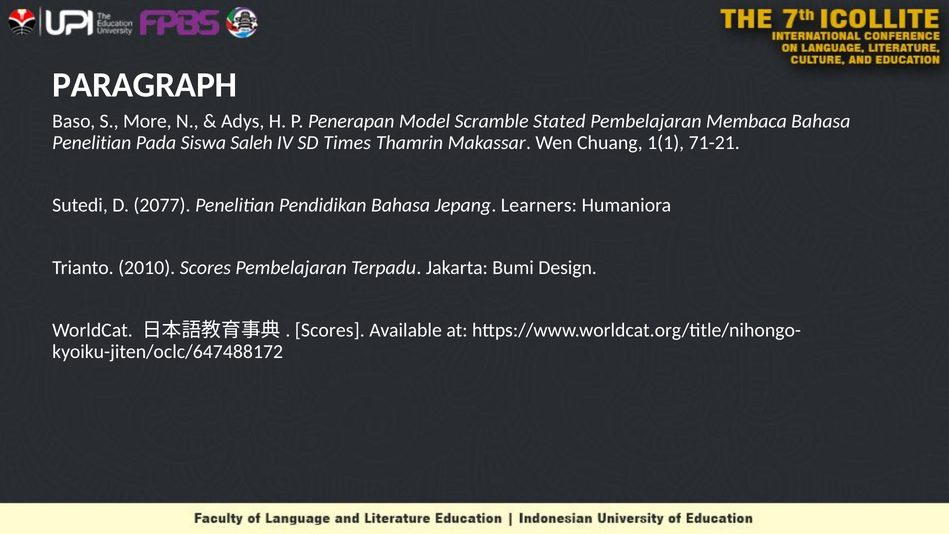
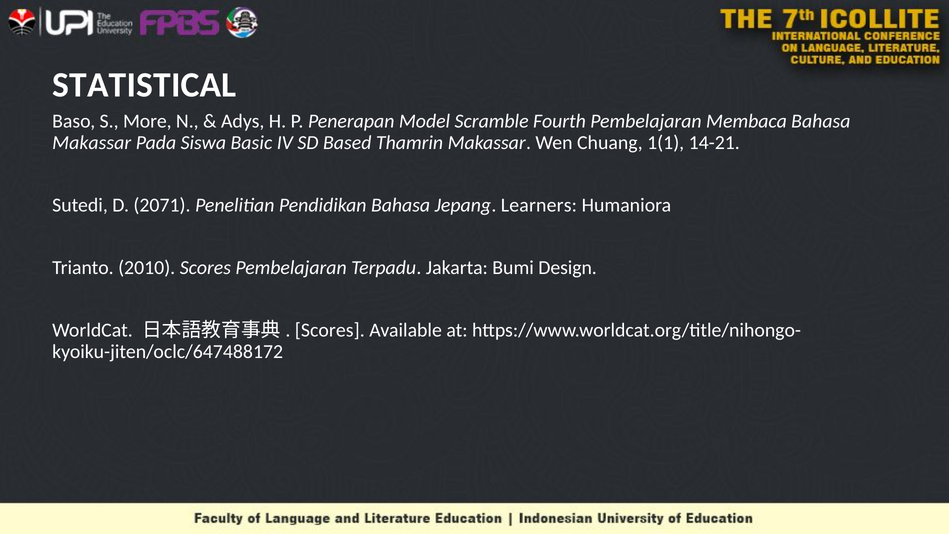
PARAGRAPH: PARAGRAPH -> STATISTICAL
Stated: Stated -> Fourth
Penelitian at (92, 143): Penelitian -> Makassar
Saleh: Saleh -> Basic
Times: Times -> Based
71-21: 71-21 -> 14-21
2077: 2077 -> 2071
